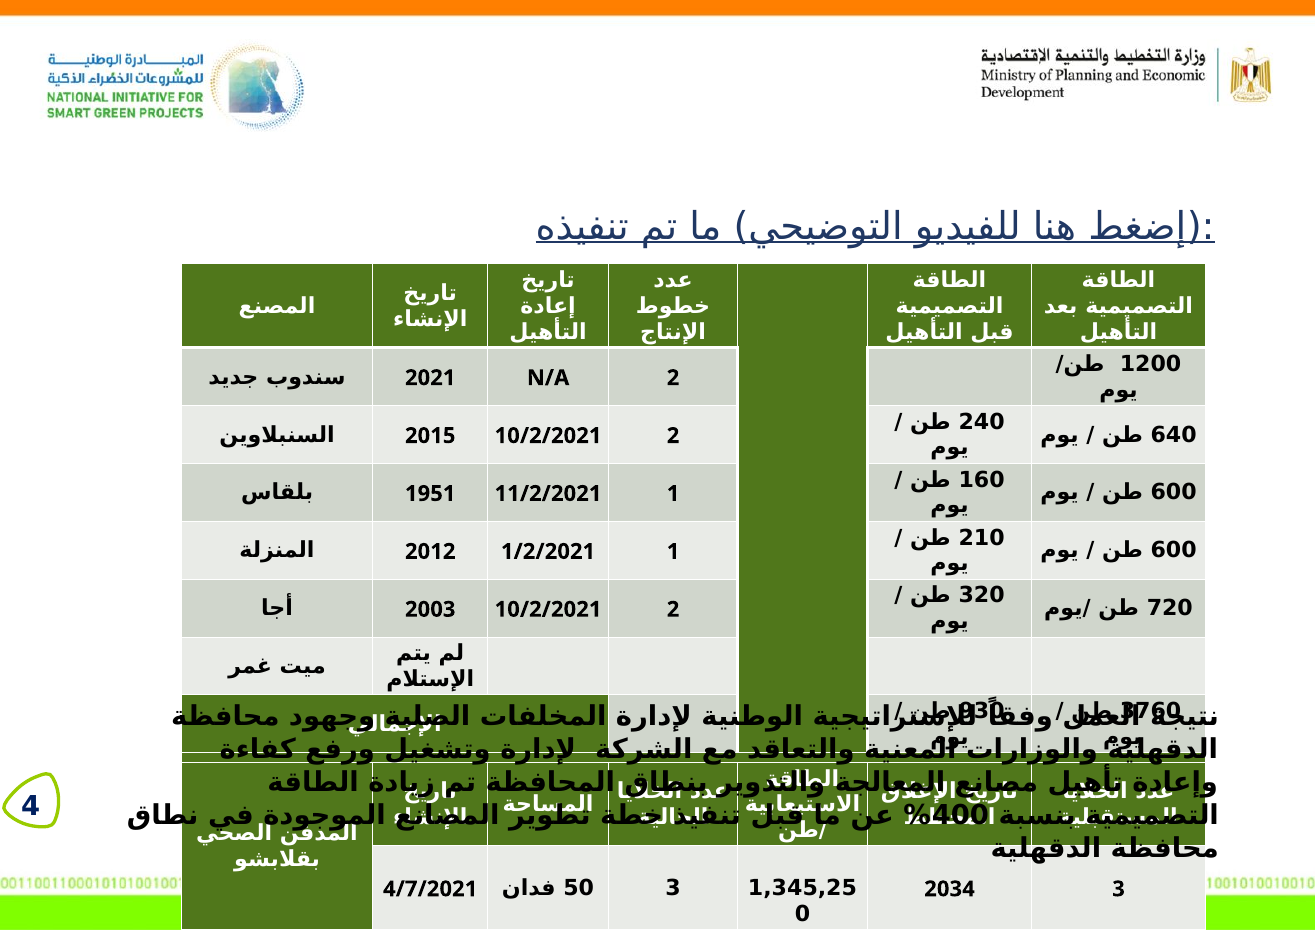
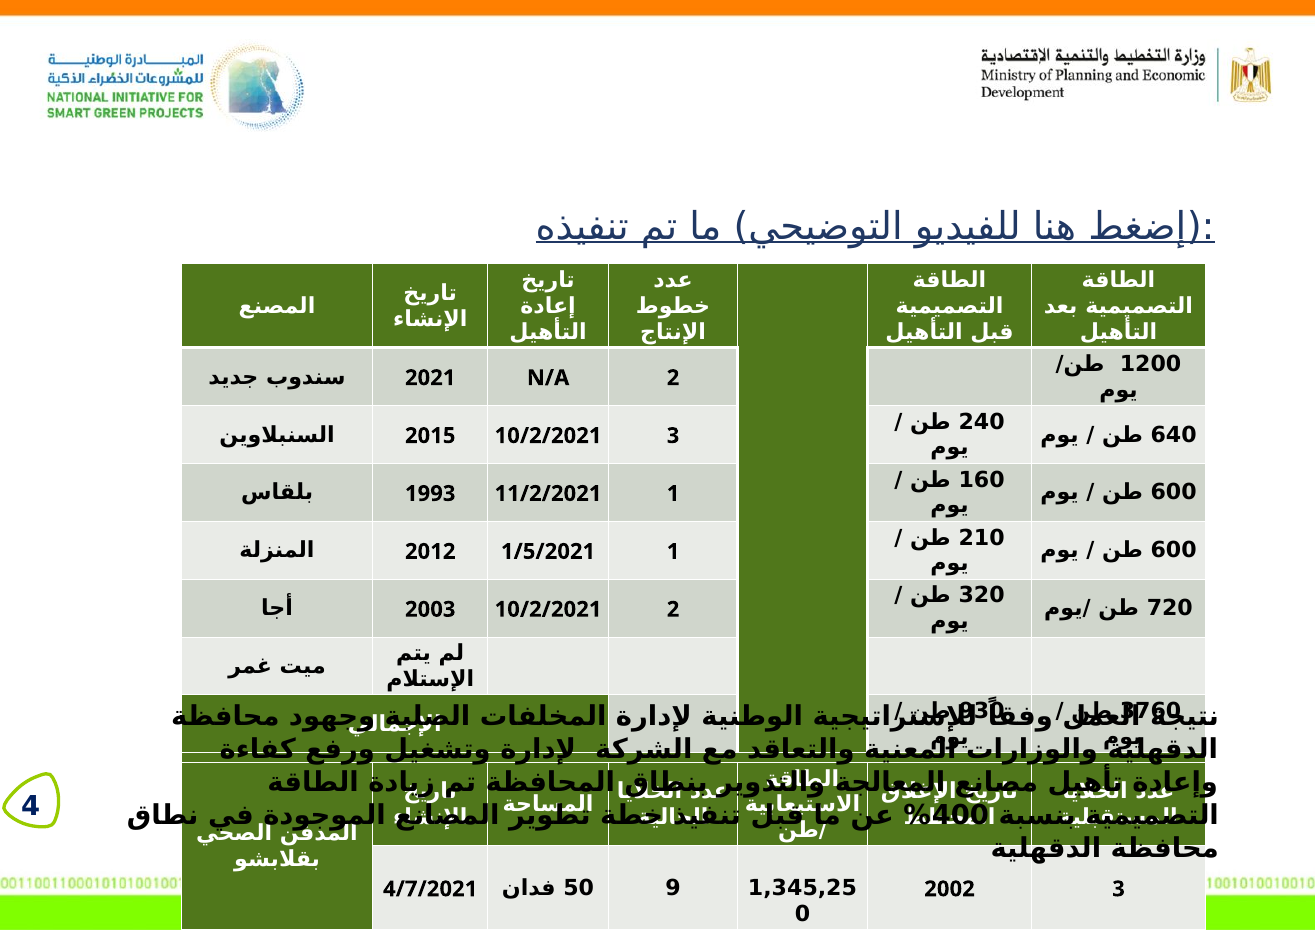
2015 10/2/2021 2: 2 -> 3
1951: 1951 -> 1993
1/2/2021: 1/2/2021 -> 1/5/2021
3 at (673, 888): 3 -> 9
2034: 2034 -> 2002
